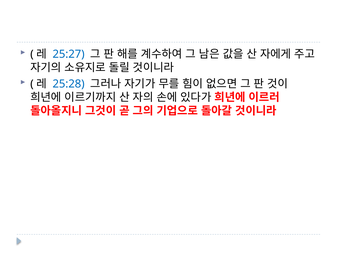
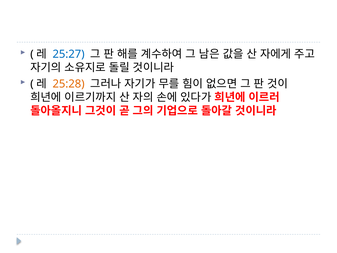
25:28 colour: blue -> orange
